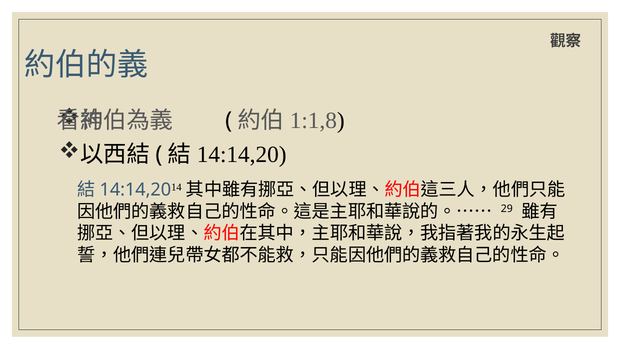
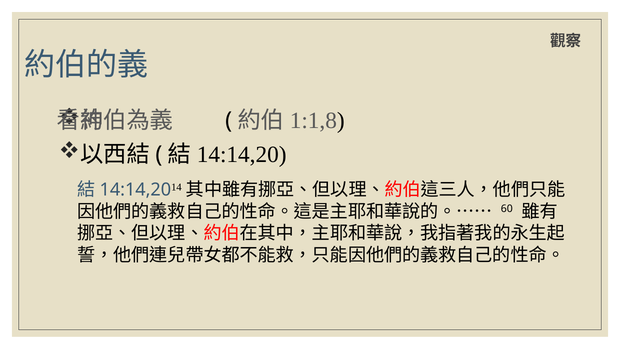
29: 29 -> 60
